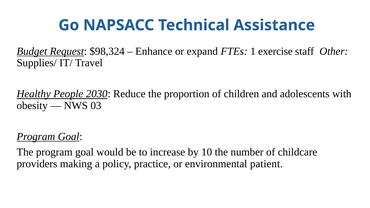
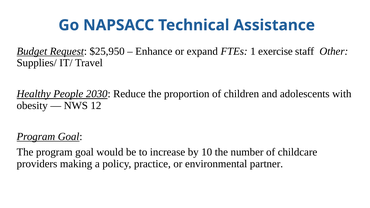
$98,324: $98,324 -> $25,950
03: 03 -> 12
patient: patient -> partner
